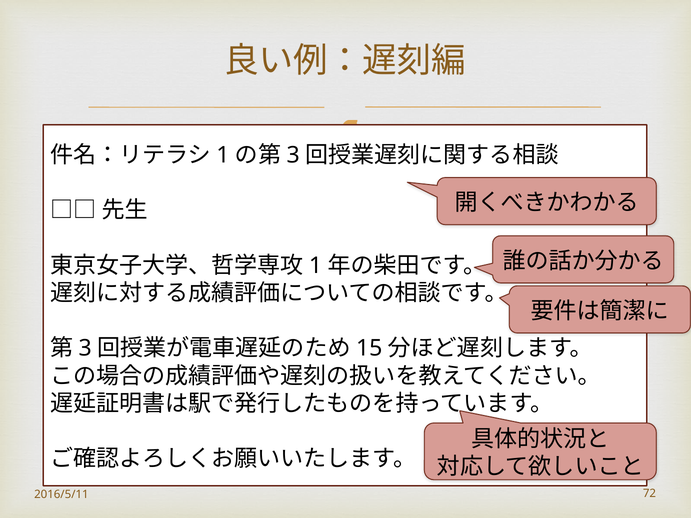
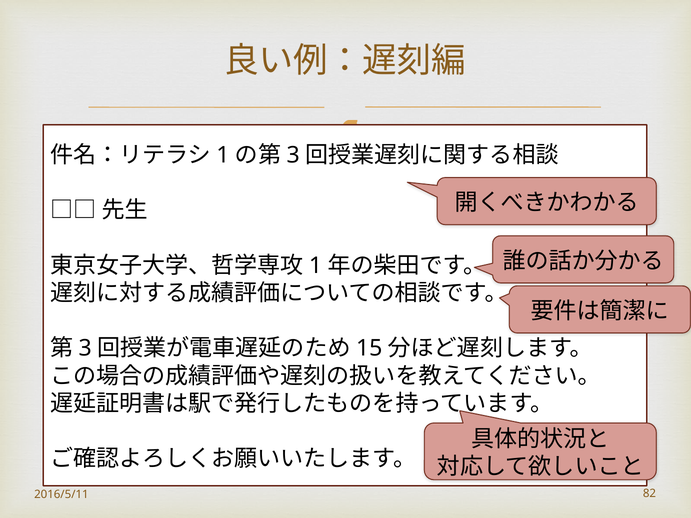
72: 72 -> 82
